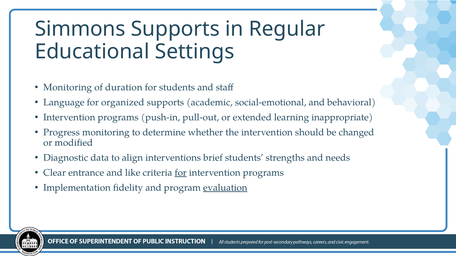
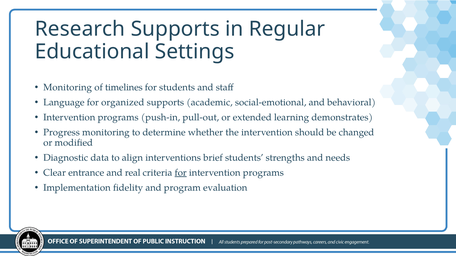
Simmons: Simmons -> Research
duration: duration -> timelines
inappropriate: inappropriate -> demonstrates
like: like -> real
evaluation underline: present -> none
